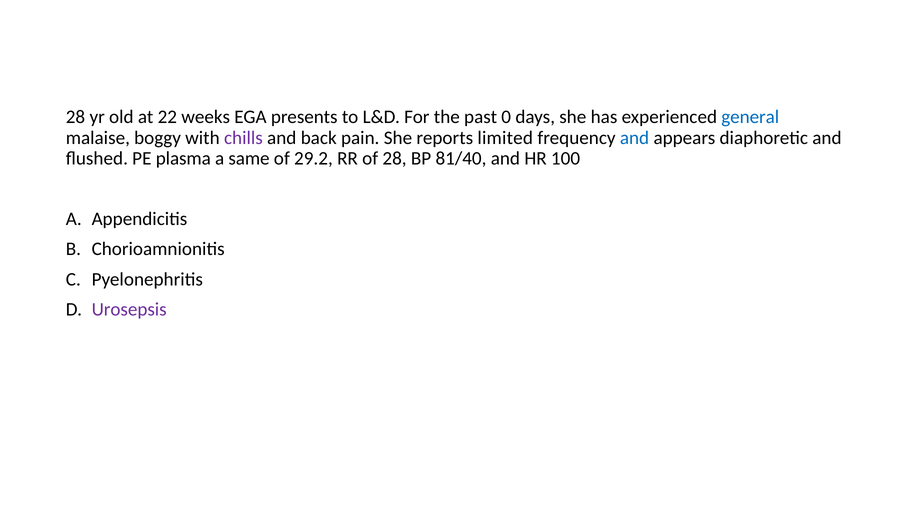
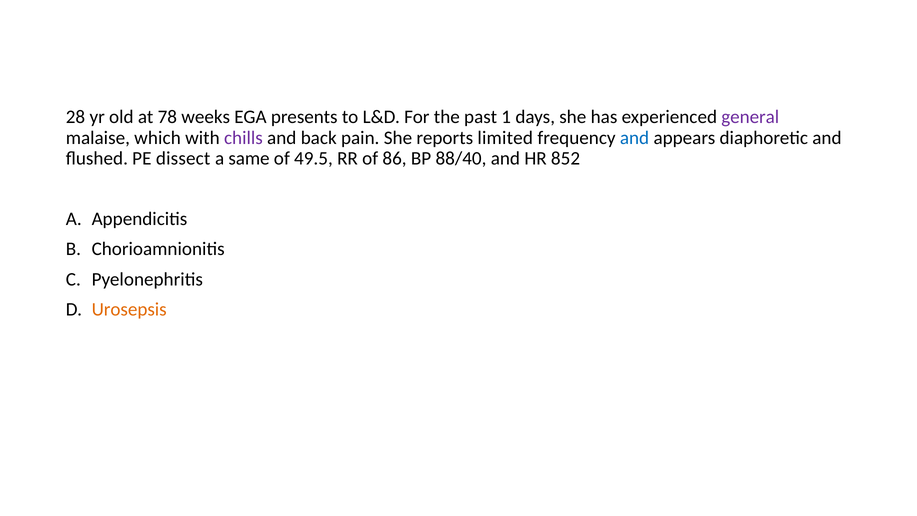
22: 22 -> 78
0: 0 -> 1
general colour: blue -> purple
boggy: boggy -> which
plasma: plasma -> dissect
29.2: 29.2 -> 49.5
of 28: 28 -> 86
81/40: 81/40 -> 88/40
100: 100 -> 852
Urosepsis colour: purple -> orange
